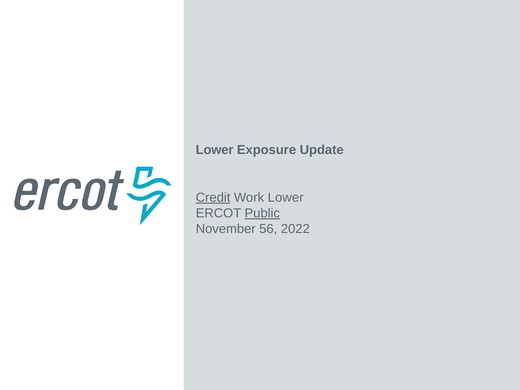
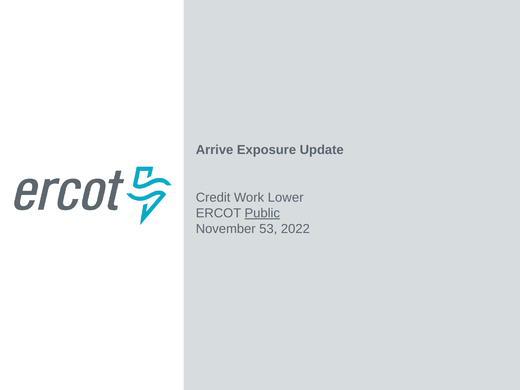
Lower at (215, 150): Lower -> Arrive
Credit underline: present -> none
56: 56 -> 53
